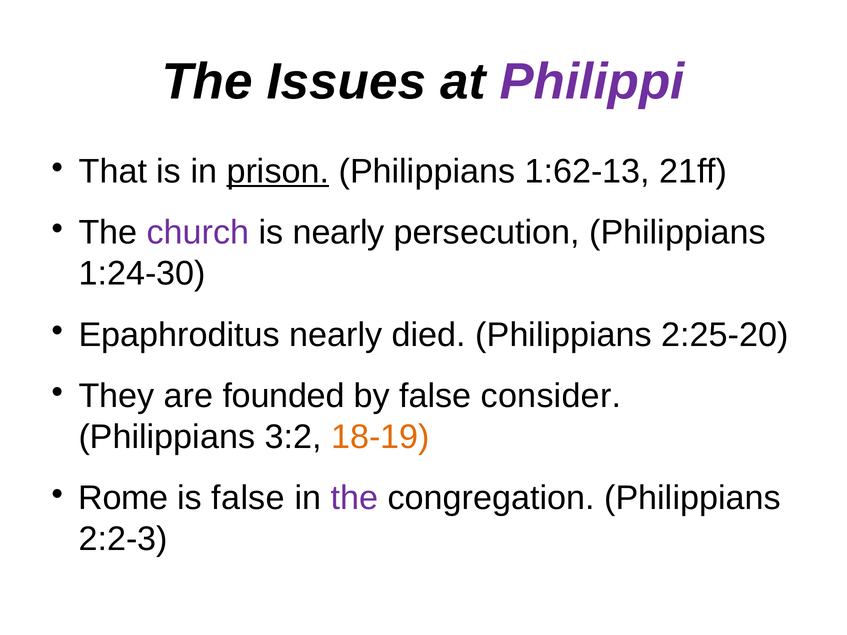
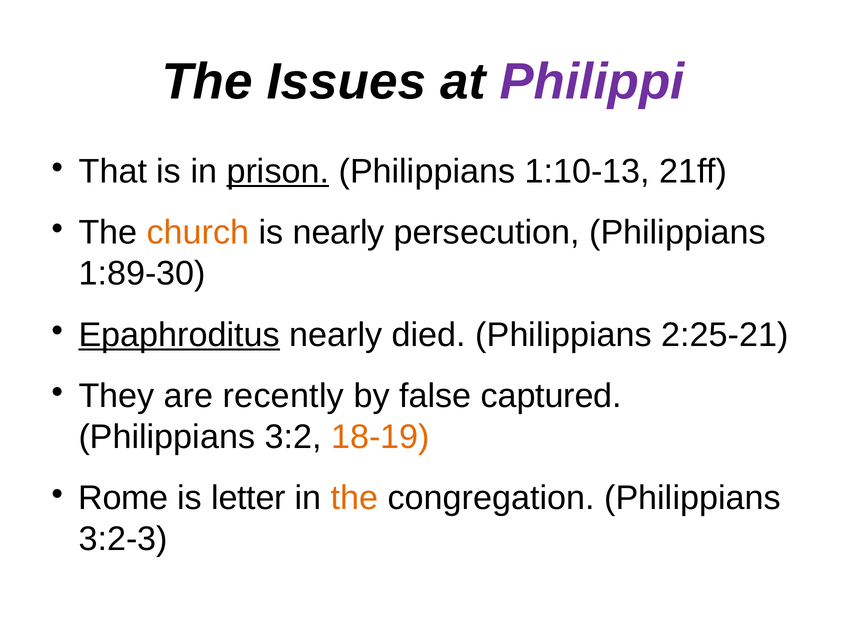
1:62-13: 1:62-13 -> 1:10-13
church colour: purple -> orange
1:24-30: 1:24-30 -> 1:89-30
Epaphroditus underline: none -> present
2:25-20: 2:25-20 -> 2:25-21
founded: founded -> recently
consider: consider -> captured
is false: false -> letter
the at (355, 498) colour: purple -> orange
2:2-3: 2:2-3 -> 3:2-3
